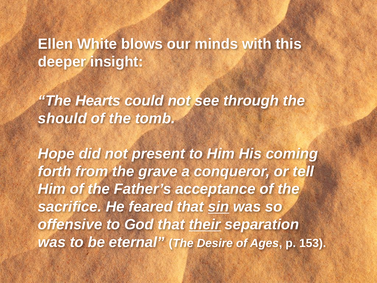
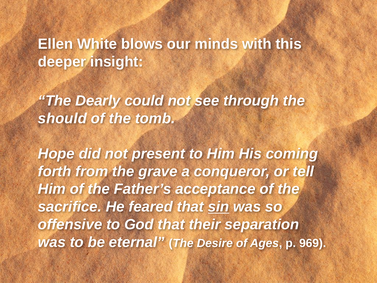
Hearts: Hearts -> Dearly
their underline: present -> none
153: 153 -> 969
